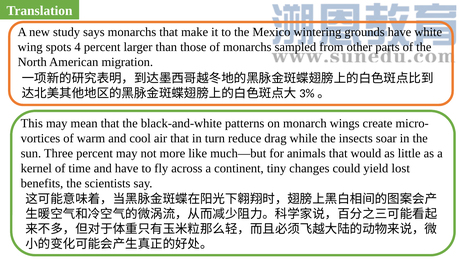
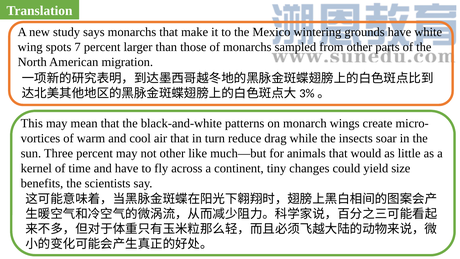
4: 4 -> 7
not more: more -> other
lost: lost -> size
